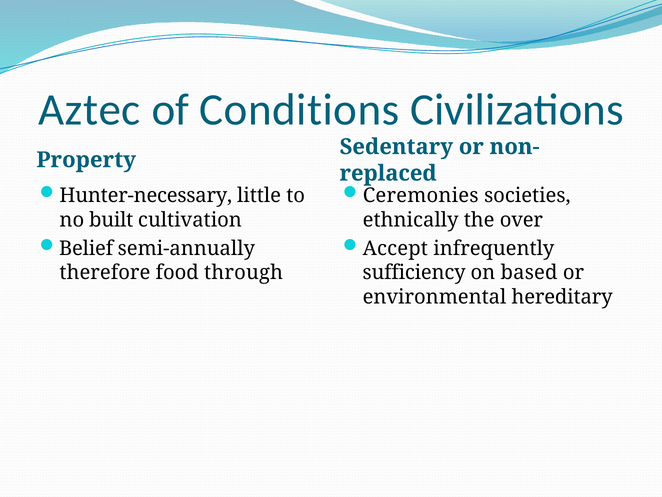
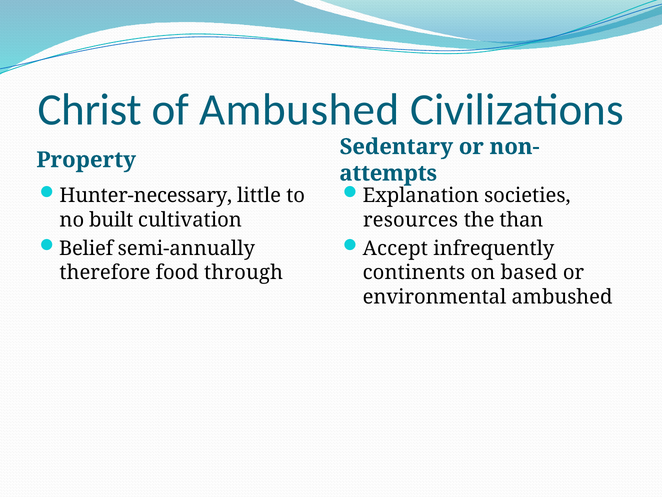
Aztec: Aztec -> Christ
of Conditions: Conditions -> Ambushed
replaced: replaced -> attempts
Ceremonies: Ceremonies -> Explanation
ethnically: ethnically -> resources
over: over -> than
sufficiency: sufficiency -> continents
environmental hereditary: hereditary -> ambushed
